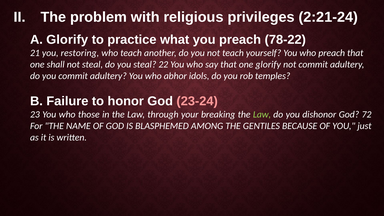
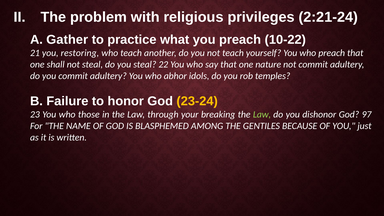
Glorify at (67, 40): Glorify -> Gather
78-22: 78-22 -> 10-22
one glorify: glorify -> nature
23-24 colour: pink -> yellow
72: 72 -> 97
